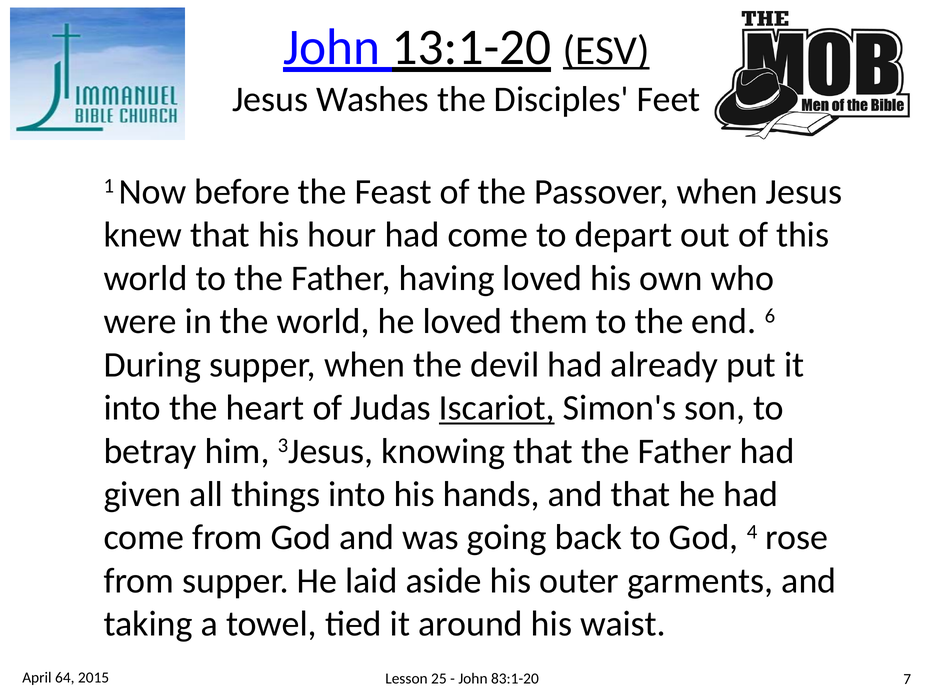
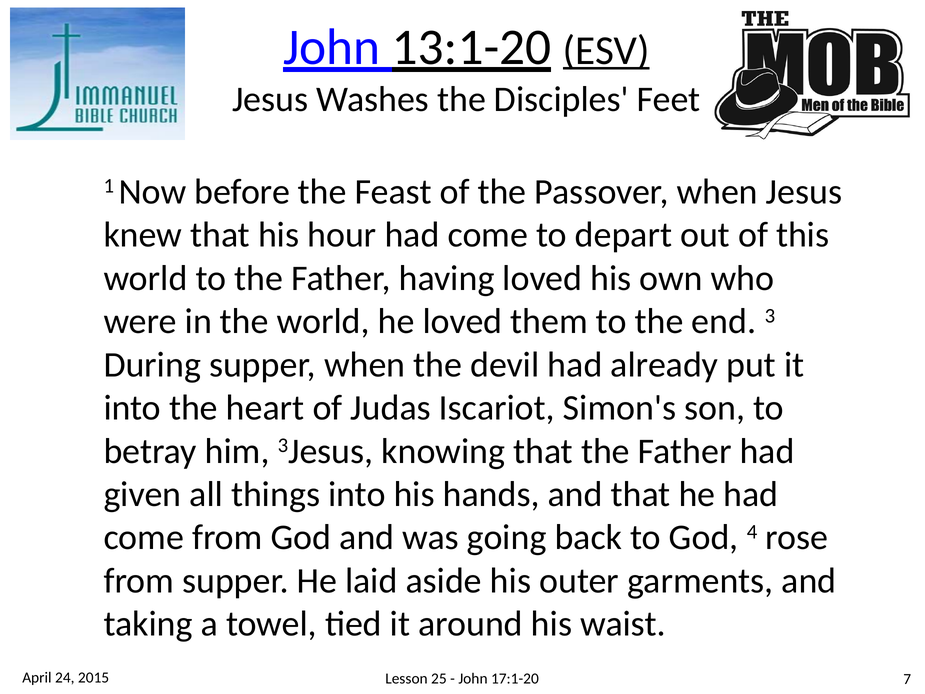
6: 6 -> 3
Iscariot underline: present -> none
64: 64 -> 24
83:1-20: 83:1-20 -> 17:1-20
